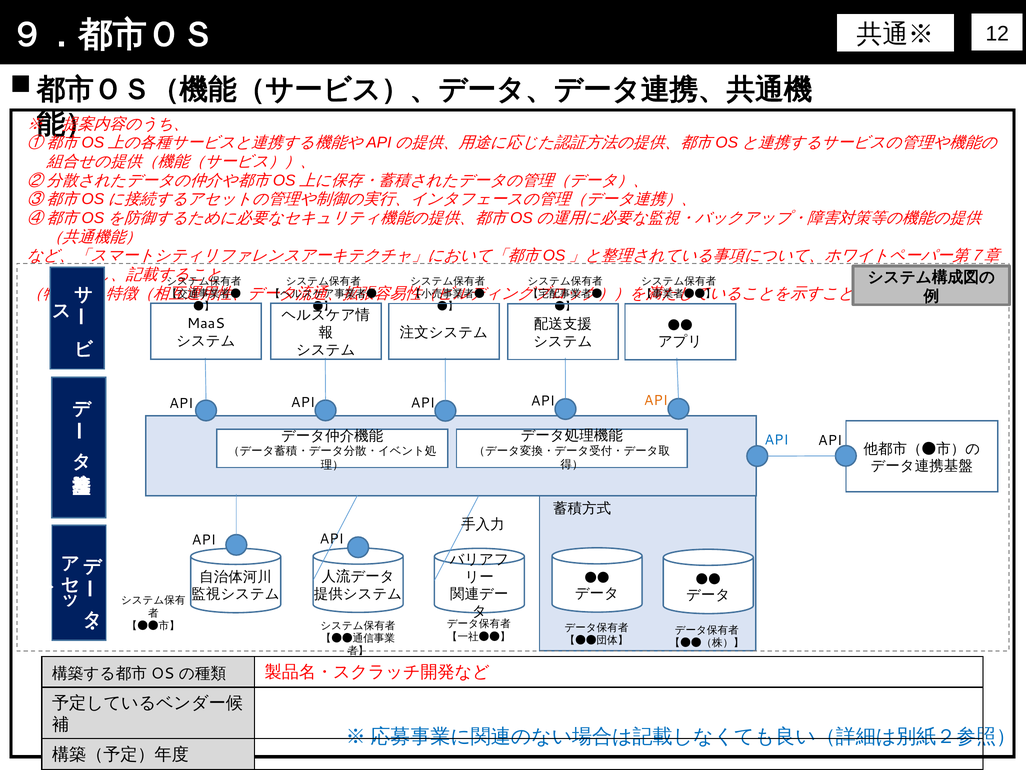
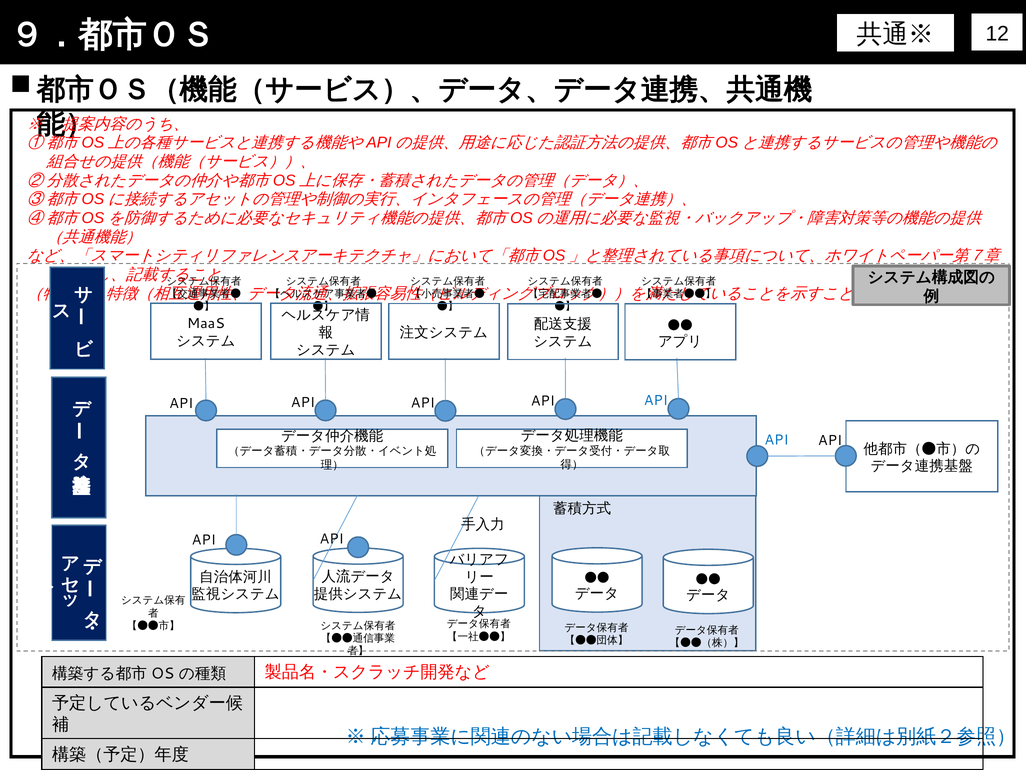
API at (656, 400) colour: orange -> blue
